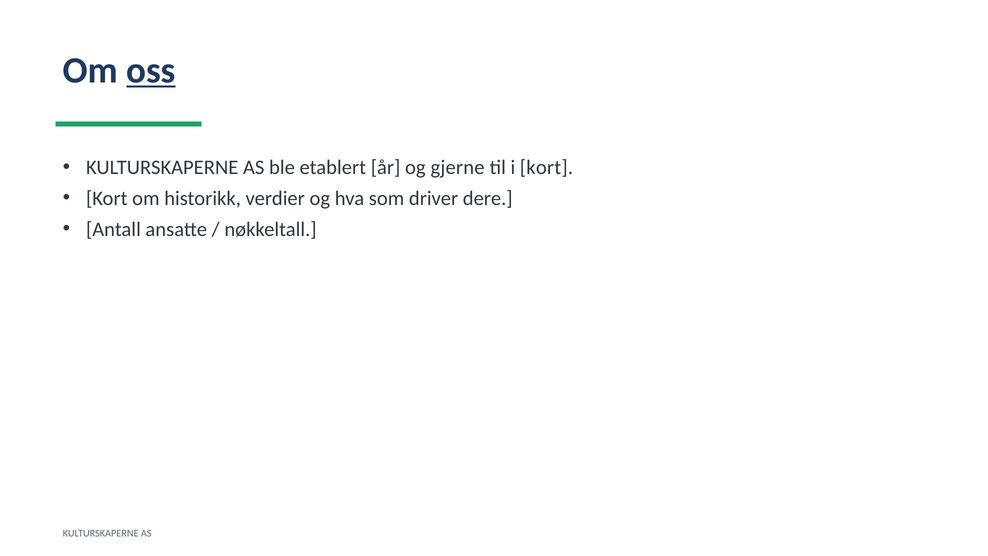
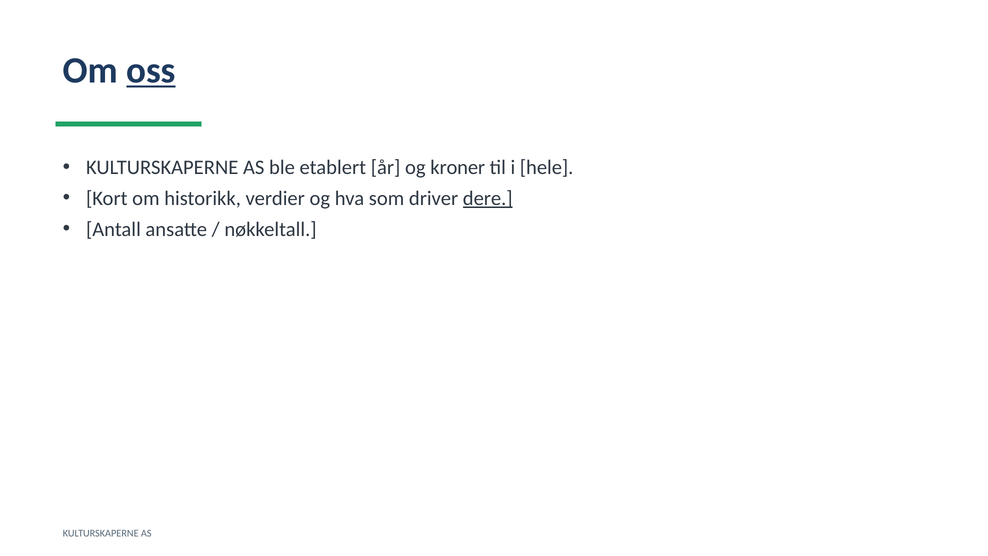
gjerne: gjerne -> kroner
i kort: kort -> hele
dere underline: none -> present
